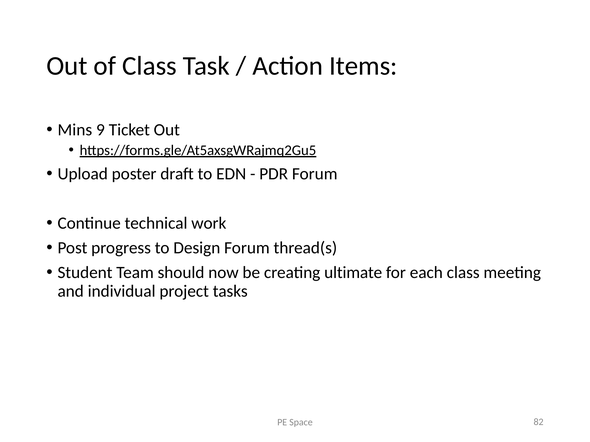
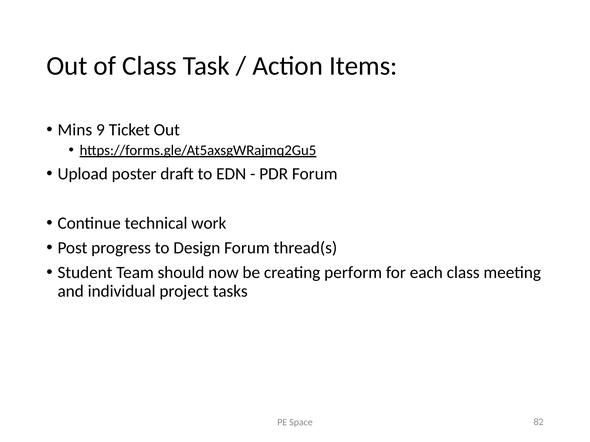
ultimate: ultimate -> perform
